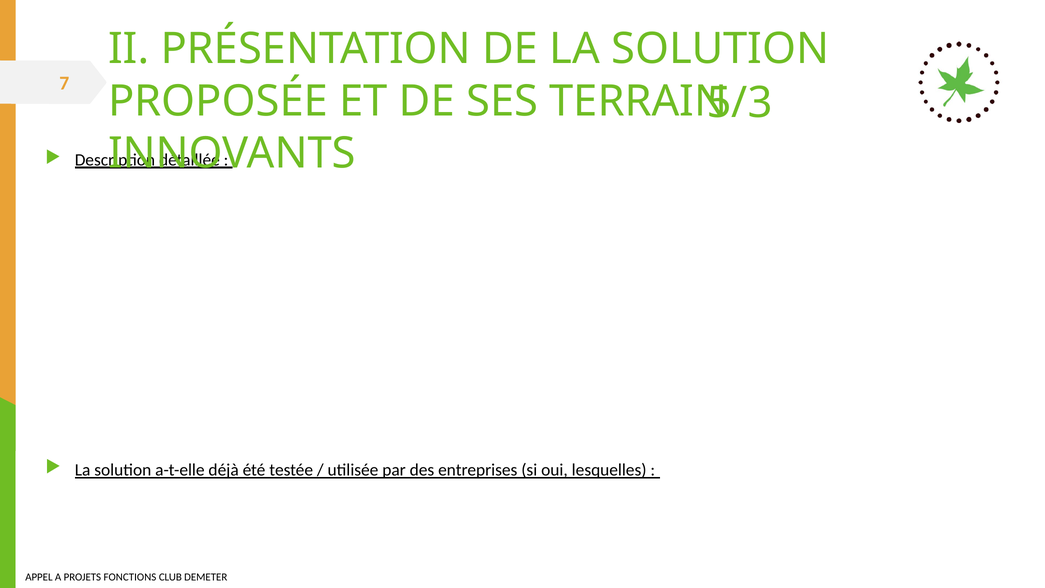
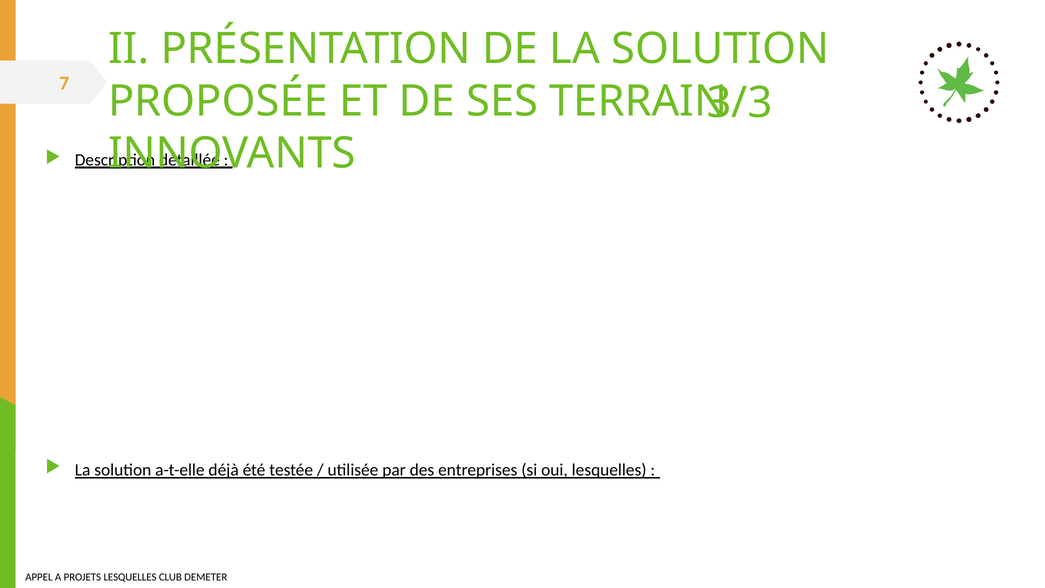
5/3: 5/3 -> 3/3
FONCTIONS at (130, 577): FONCTIONS -> LESQUELLES
